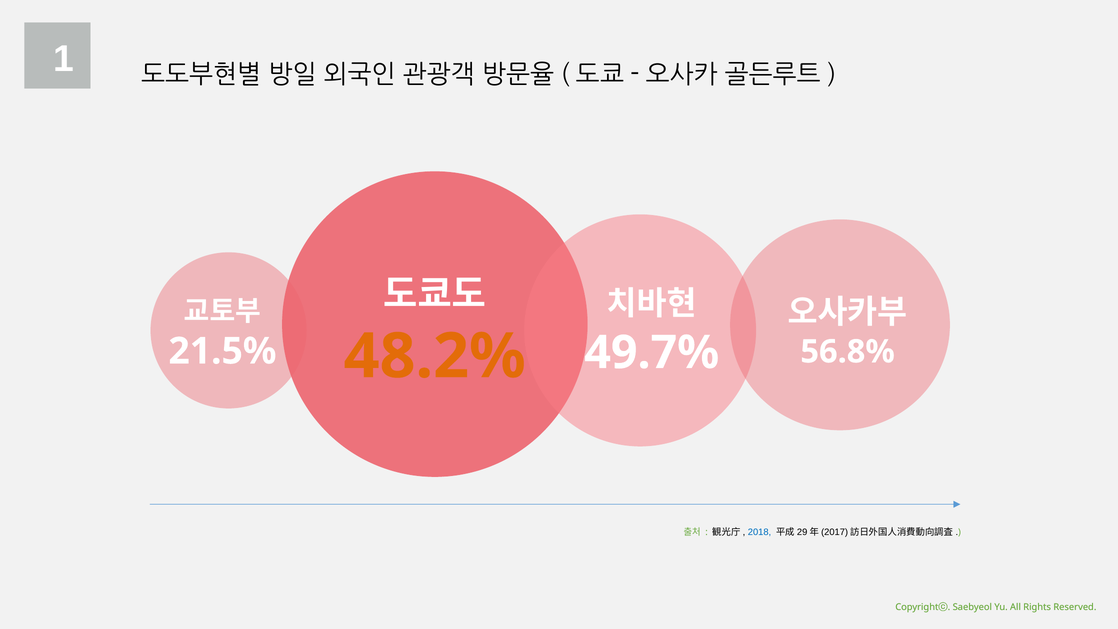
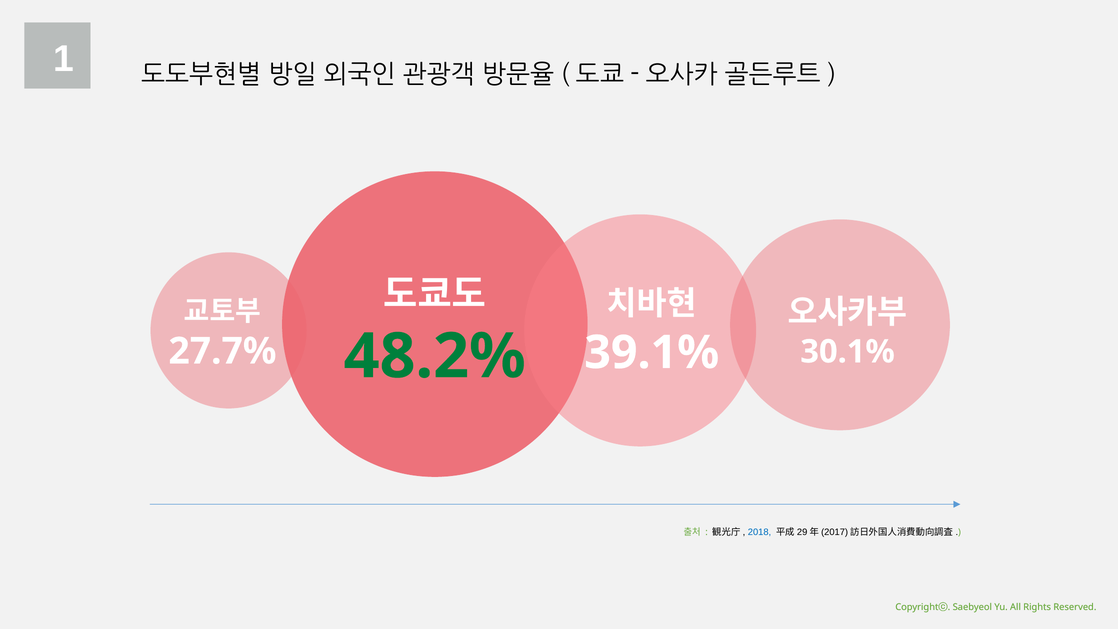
21.5%: 21.5% -> 27.7%
49.7%: 49.7% -> 39.1%
48.2% colour: orange -> green
56.8%: 56.8% -> 30.1%
